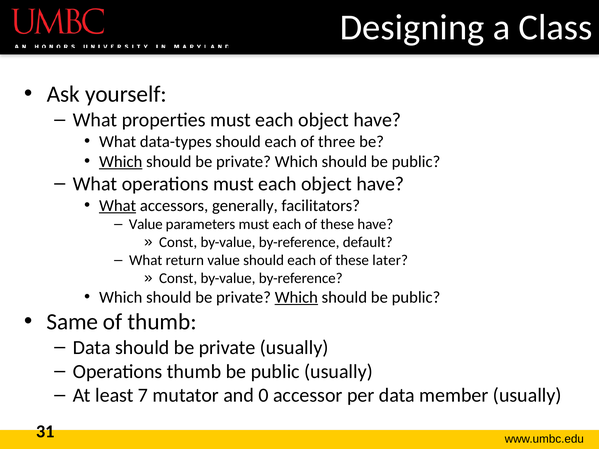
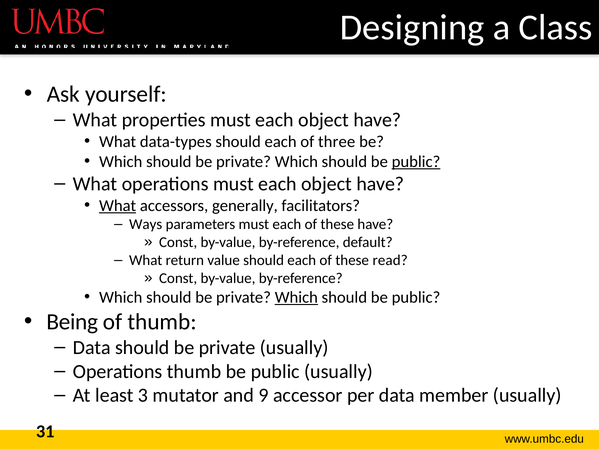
Which at (121, 162) underline: present -> none
public at (416, 162) underline: none -> present
Value at (146, 224): Value -> Ways
later: later -> read
Same: Same -> Being
7: 7 -> 3
0: 0 -> 9
